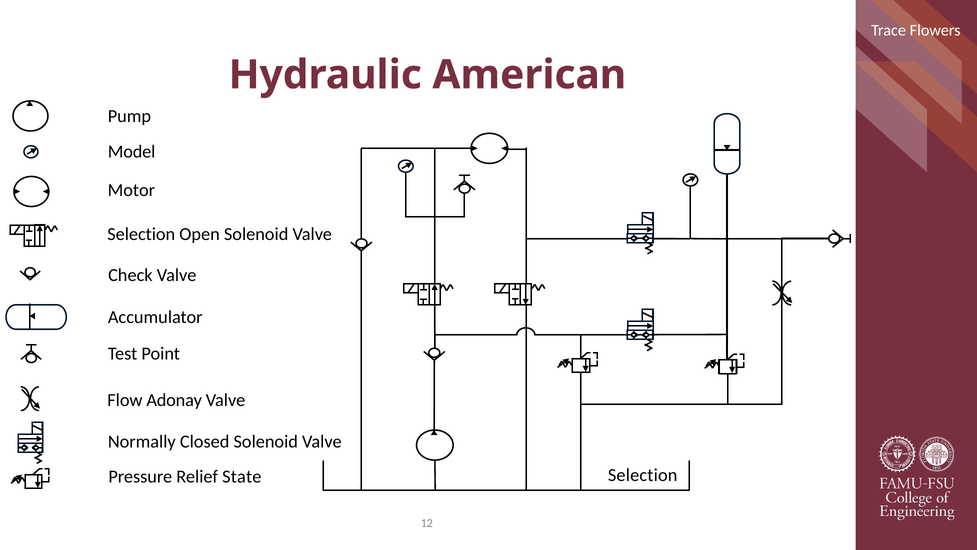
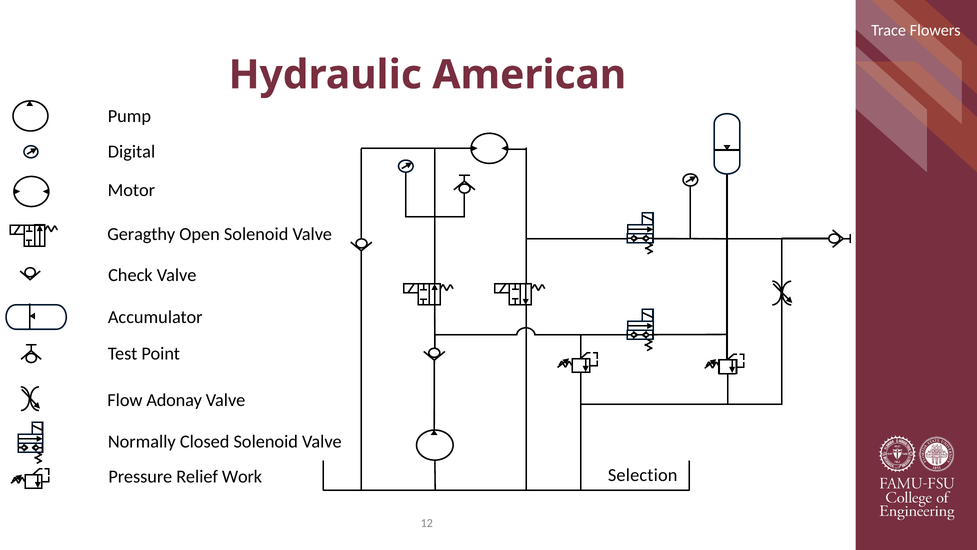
Model: Model -> Digital
Selection at (141, 234): Selection -> Geragthy
State: State -> Work
